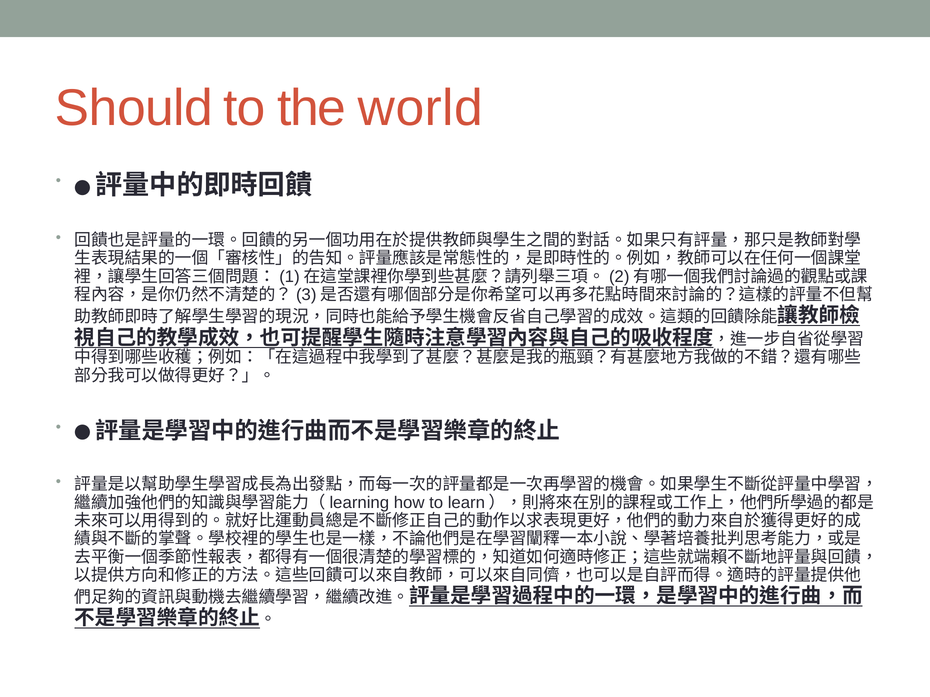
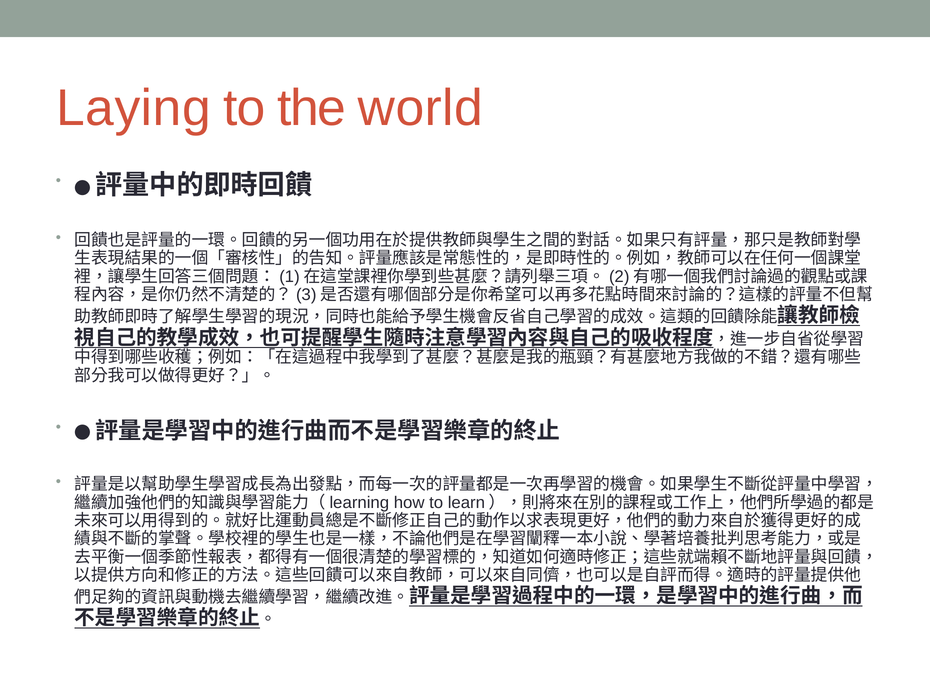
Should: Should -> Laying
